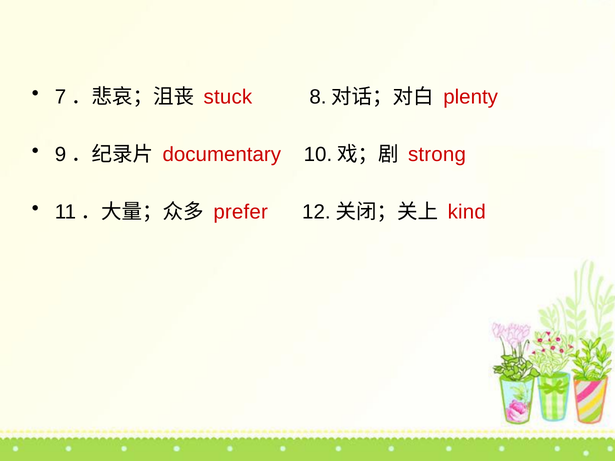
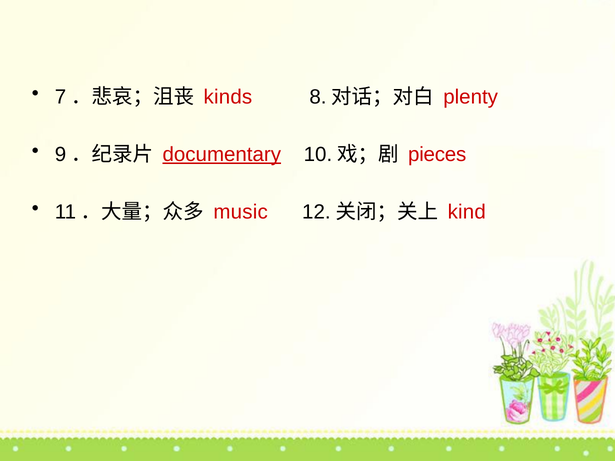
stuck: stuck -> kinds
documentary underline: none -> present
strong: strong -> pieces
prefer: prefer -> music
